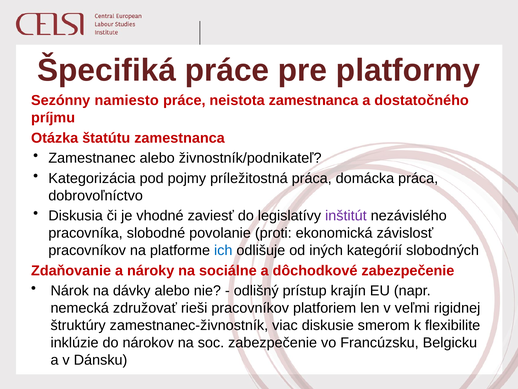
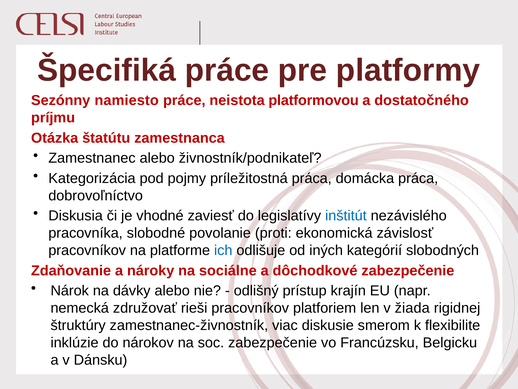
neistota zamestnanca: zamestnanca -> platformovou
inštitút colour: purple -> blue
veľmi: veľmi -> žiada
